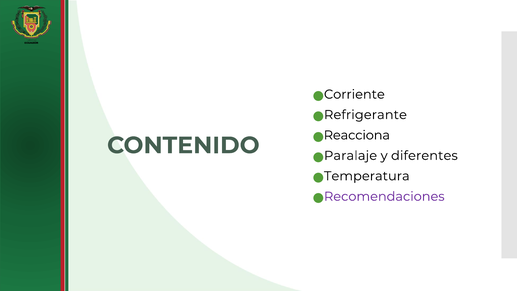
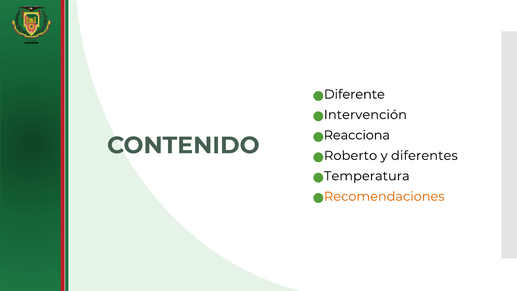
Corriente: Corriente -> Diferente
Refrigerante: Refrigerante -> Intervención
Paralaje: Paralaje -> Roberto
Recomendaciones colour: purple -> orange
